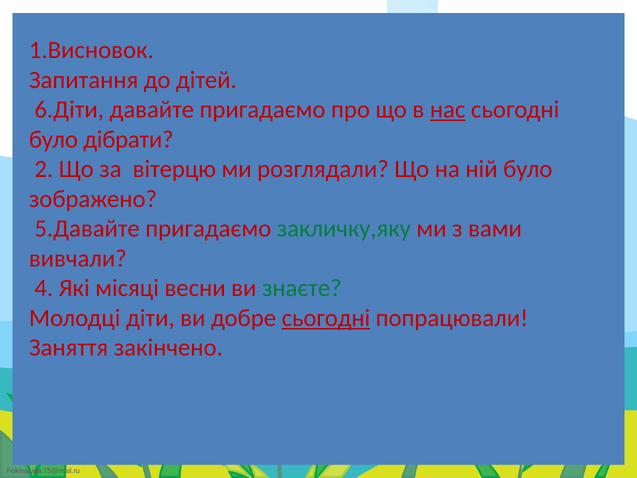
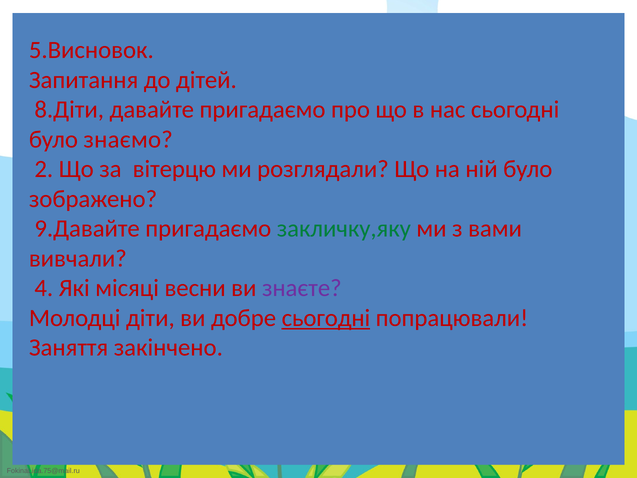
1.Висновок: 1.Висновок -> 5.Висновок
6.Діти: 6.Діти -> 8.Діти
нас underline: present -> none
дібрати: дібрати -> знаємо
5.Давайте: 5.Давайте -> 9.Давайте
знаєте colour: green -> purple
